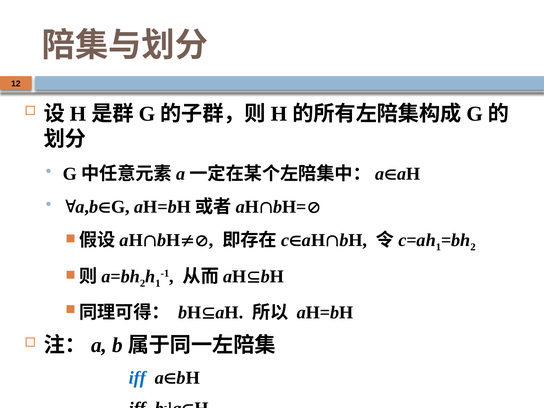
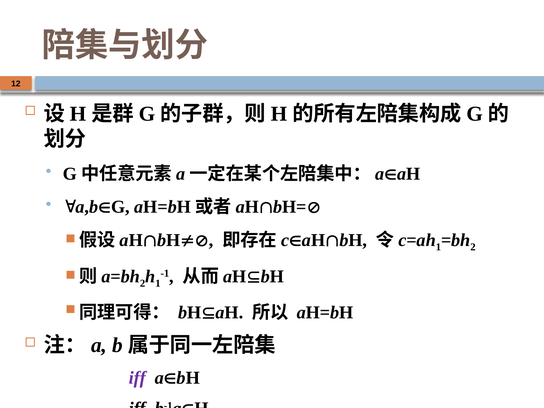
iff at (137, 378) colour: blue -> purple
